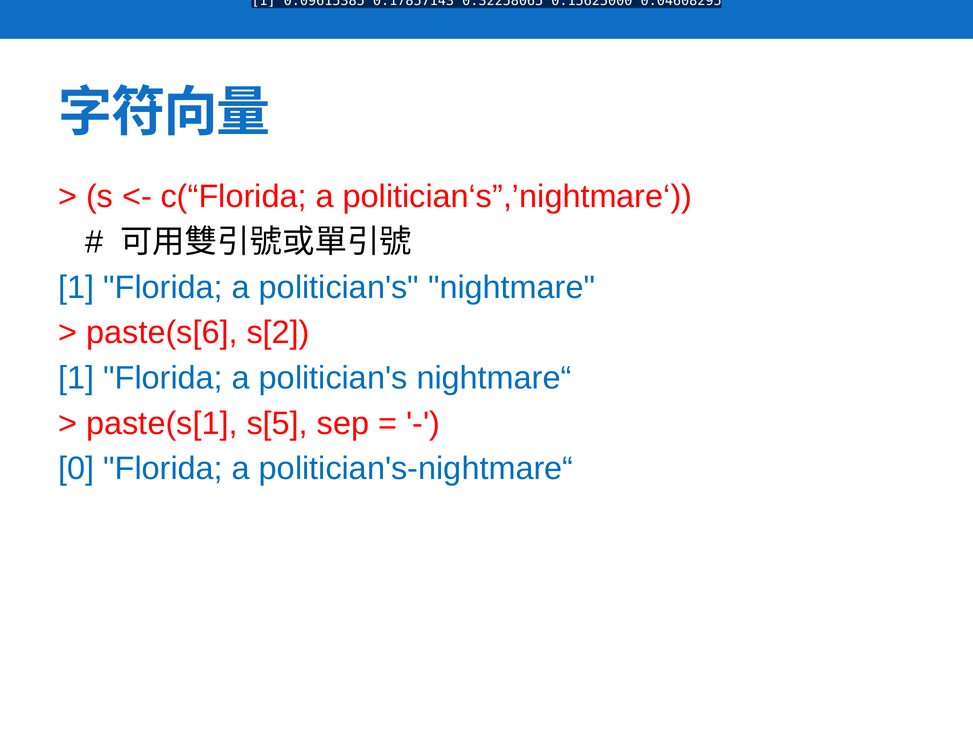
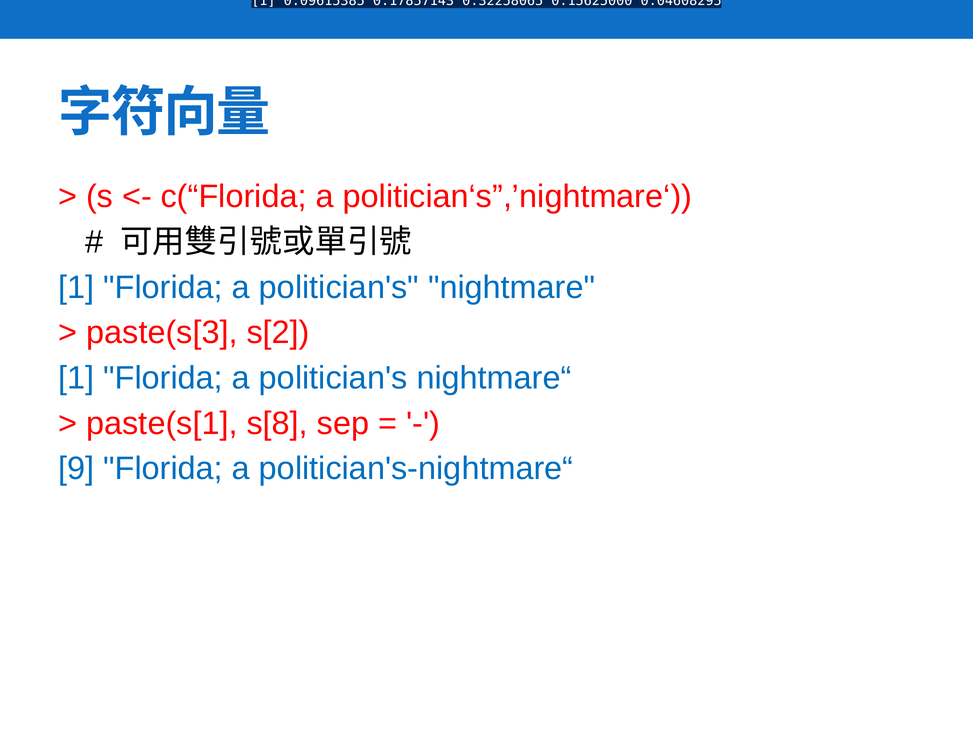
paste(s[6: paste(s[6 -> paste(s[3
s[5: s[5 -> s[8
0: 0 -> 9
